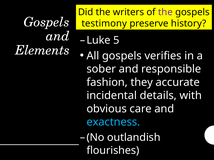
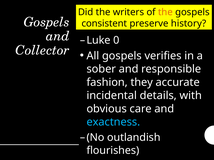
the at (165, 12) colour: purple -> orange
testimony: testimony -> consistent
5: 5 -> 0
Elements: Elements -> Collector
